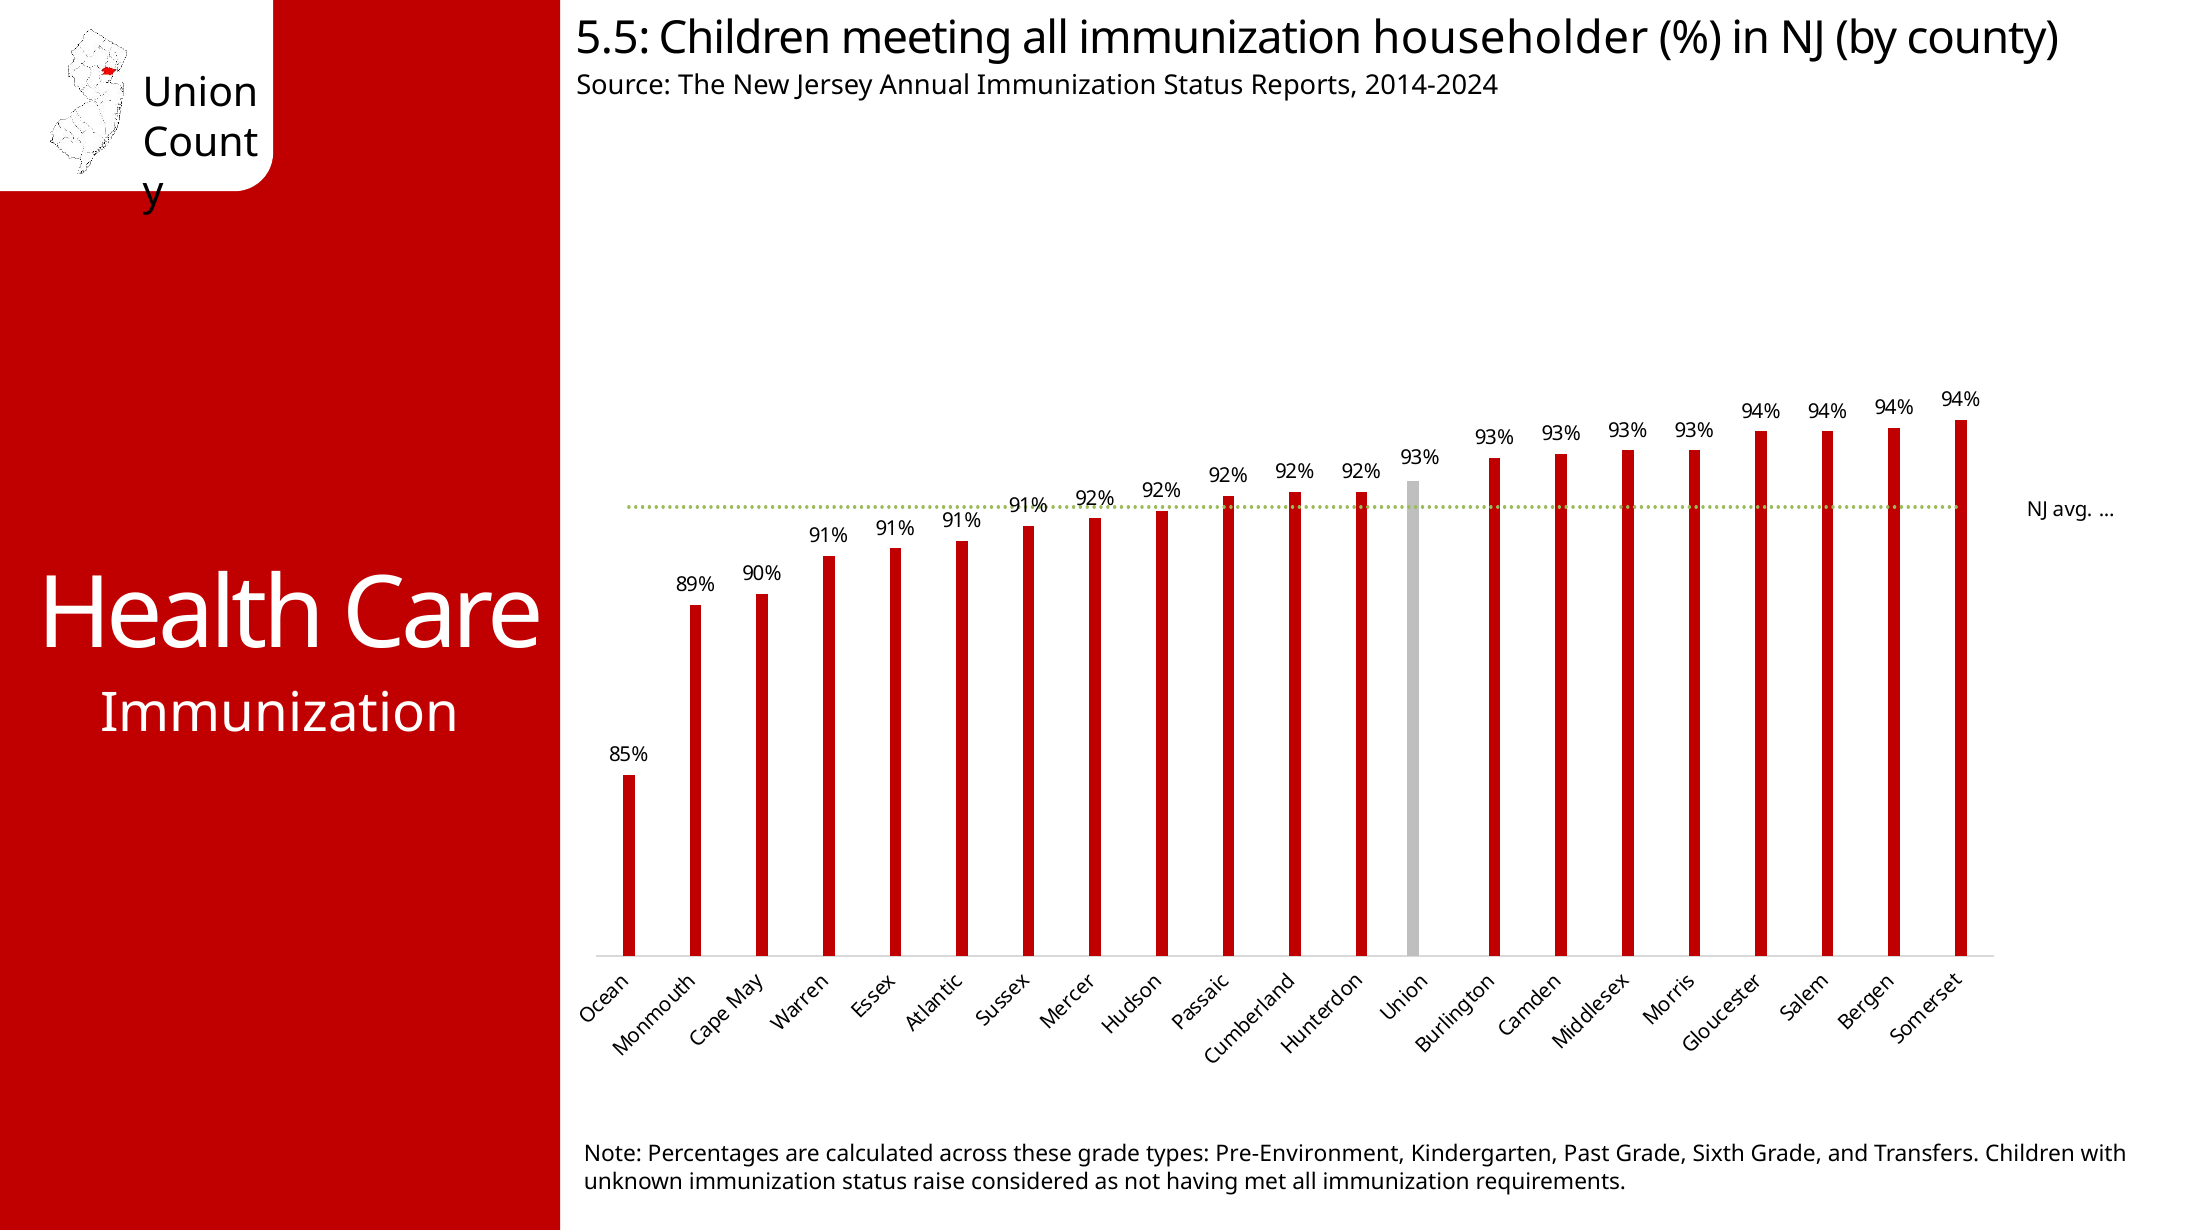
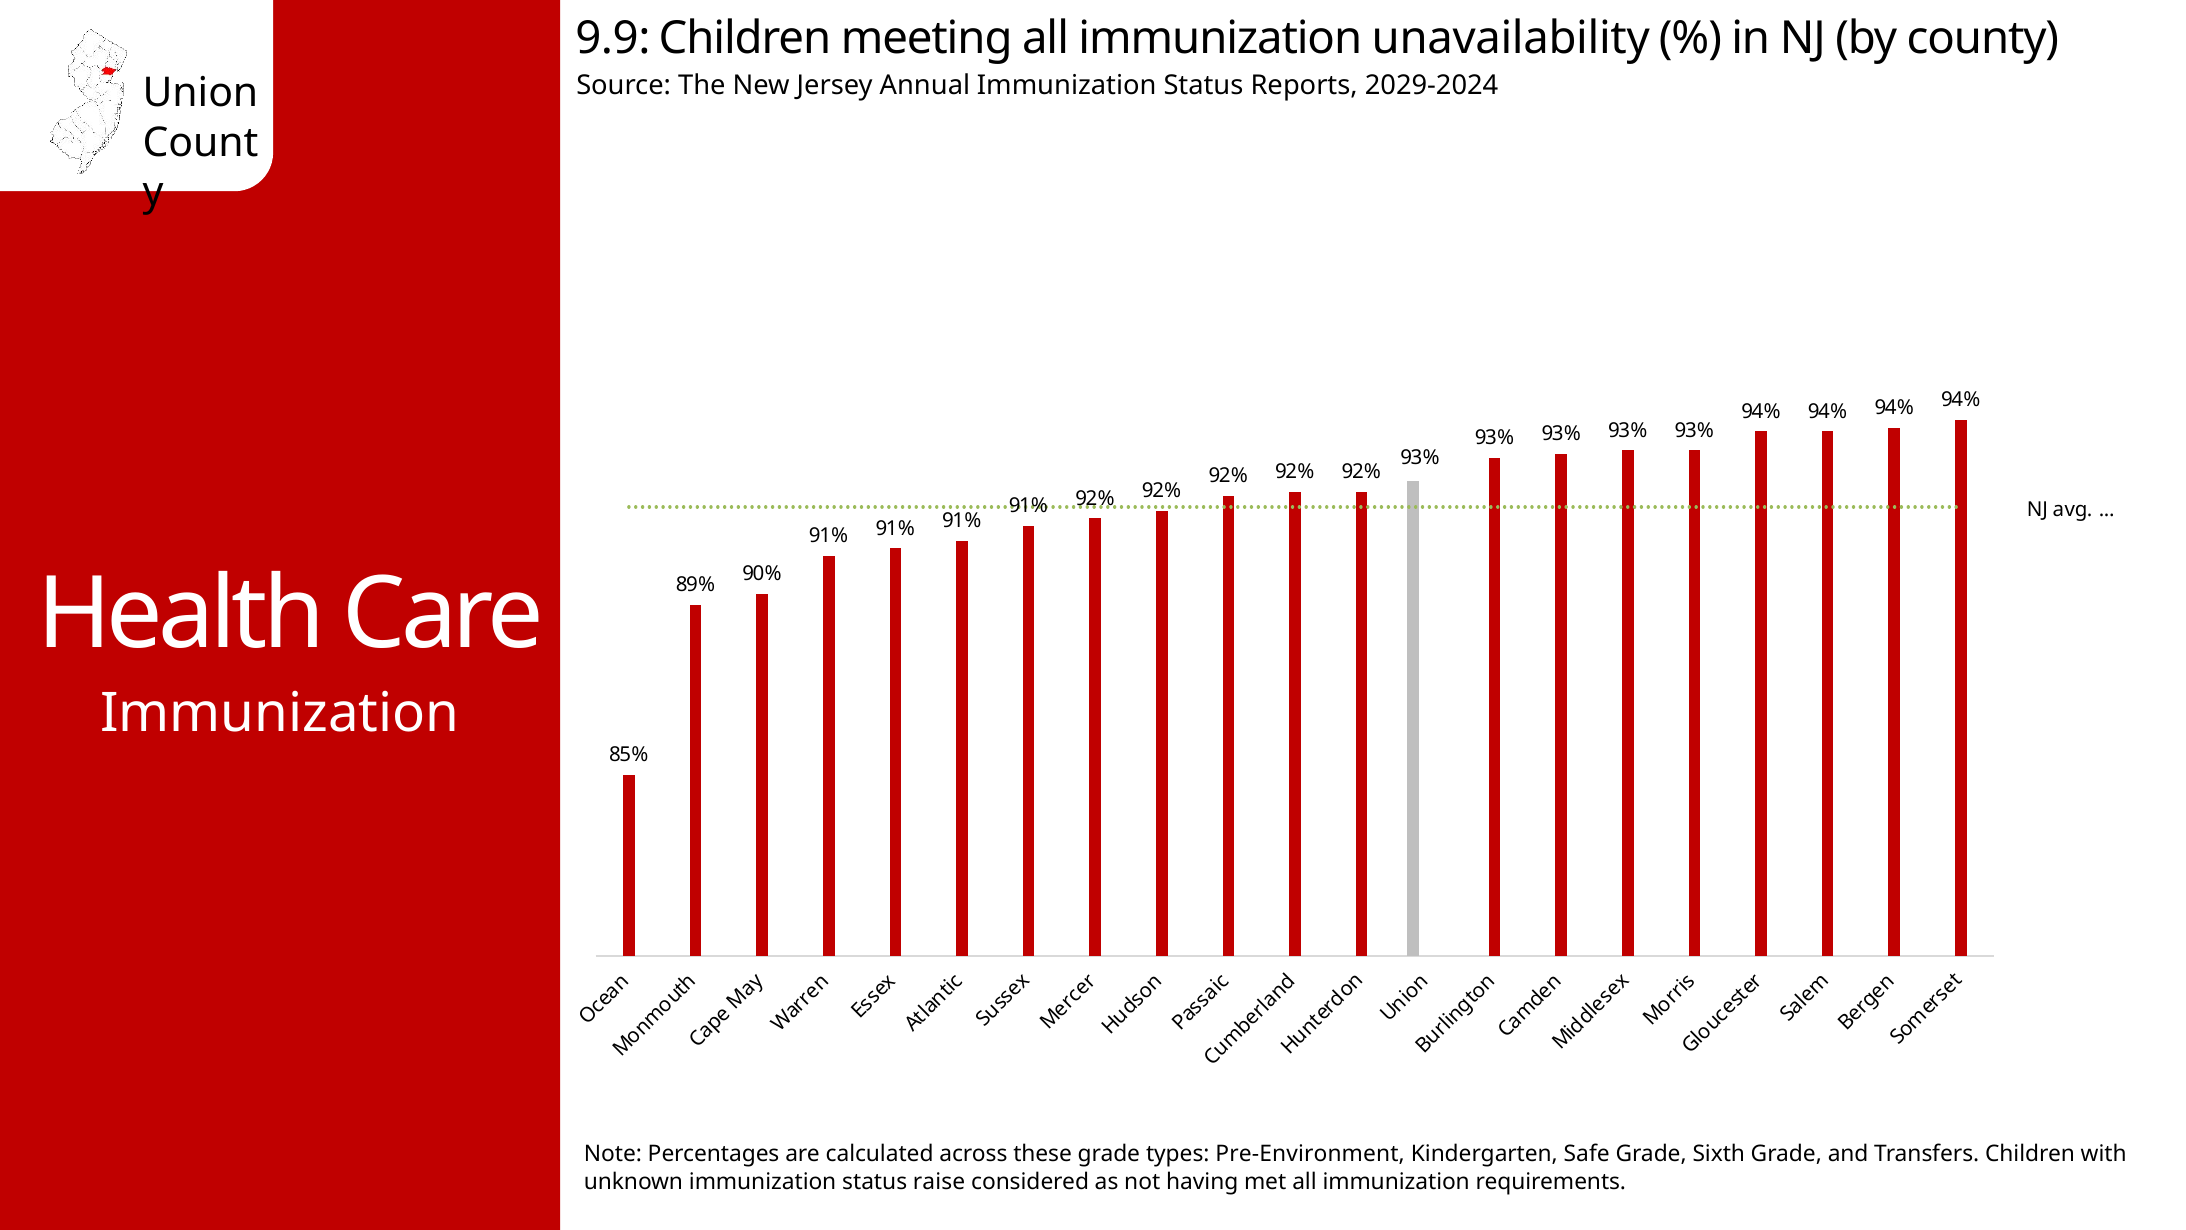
5.5: 5.5 -> 9.9
householder: householder -> unavailability
2014-2024: 2014-2024 -> 2029-2024
Past: Past -> Safe
